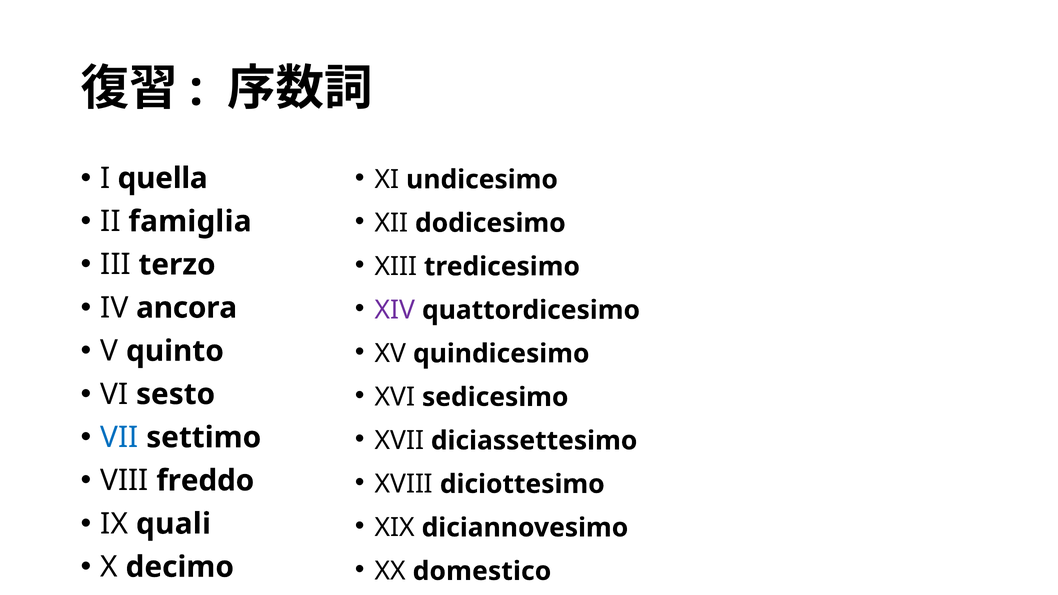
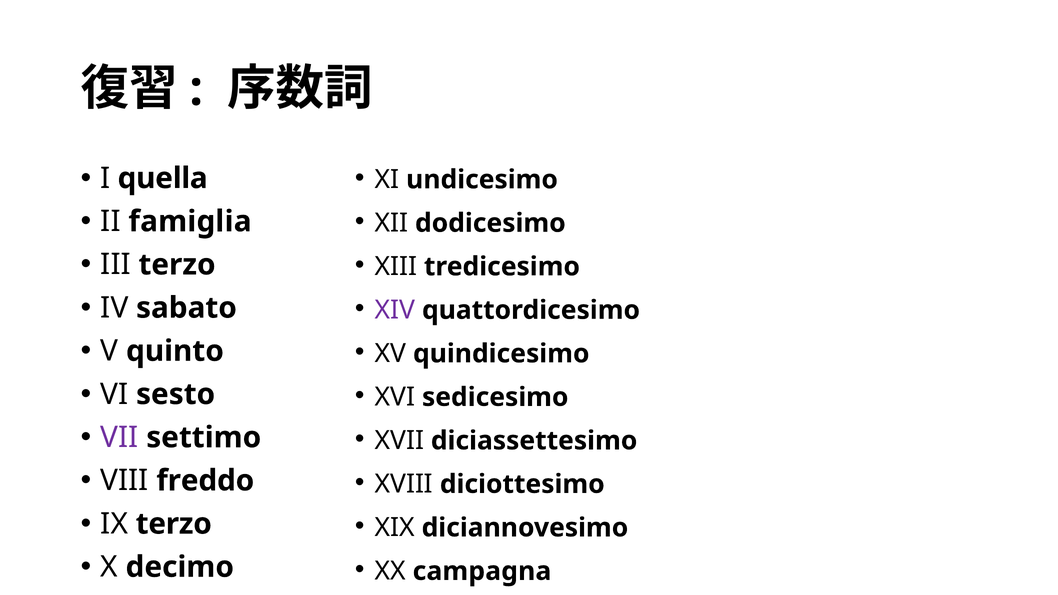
ancora: ancora -> sabato
VII colour: blue -> purple
IX quali: quali -> terzo
domestico: domestico -> campagna
